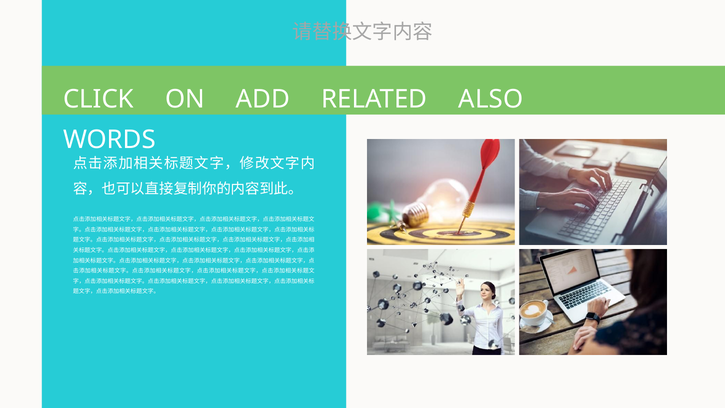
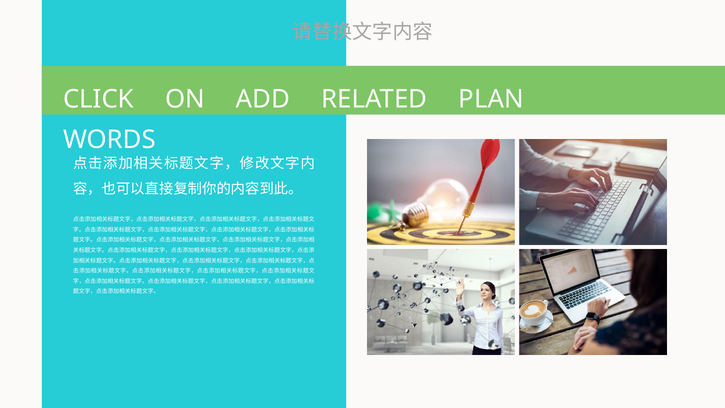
ALSO: ALSO -> PLAN
